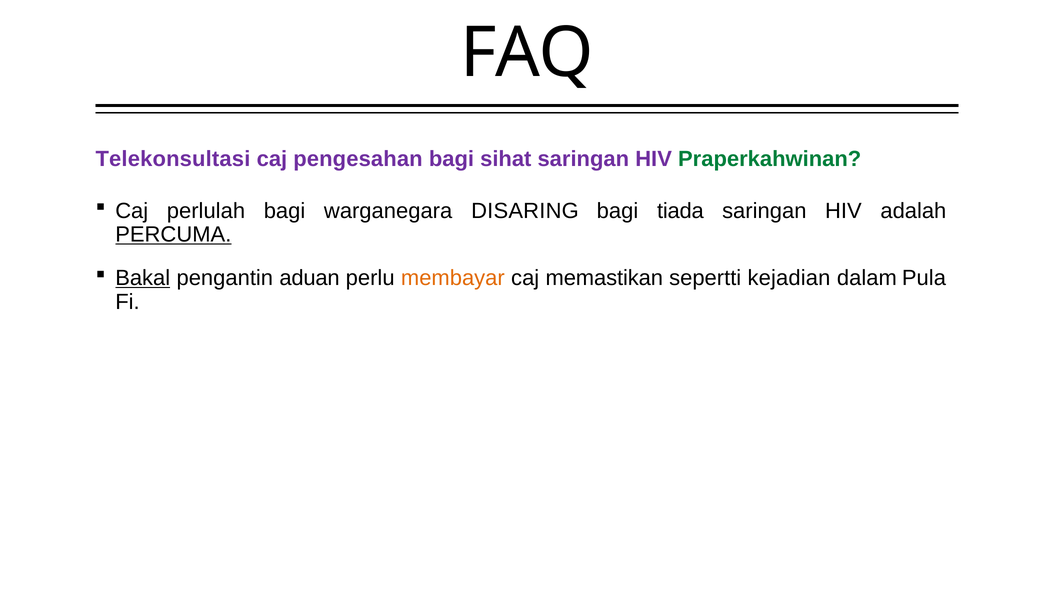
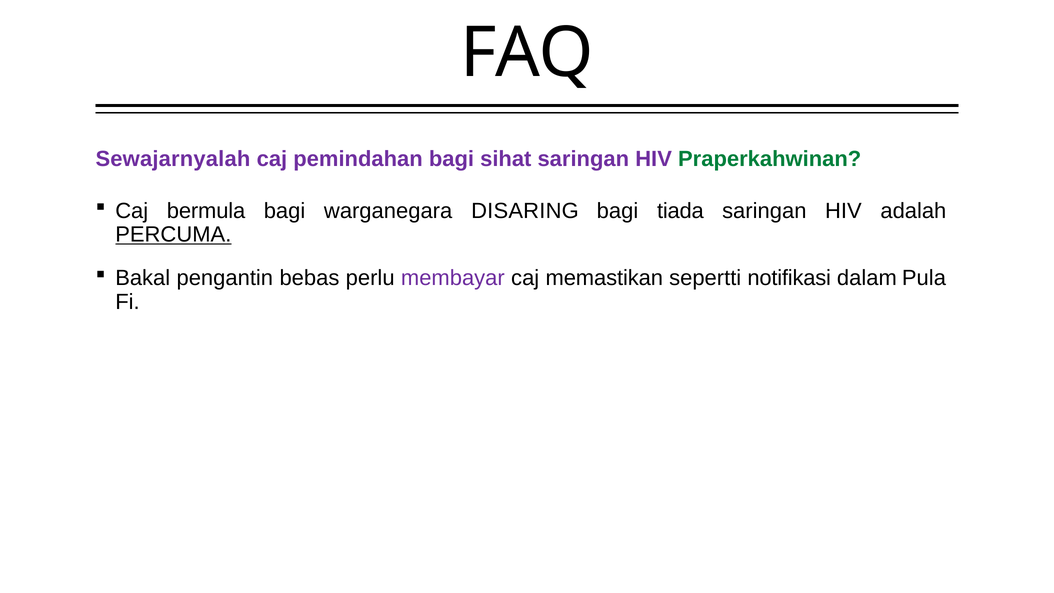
Telekonsultasi: Telekonsultasi -> Sewajarnyalah
pengesahan: pengesahan -> pemindahan
perlulah: perlulah -> bermula
Bakal underline: present -> none
aduan: aduan -> bebas
membayar colour: orange -> purple
kejadian: kejadian -> notifikasi
